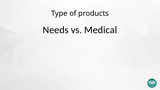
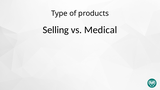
Needs: Needs -> Selling
